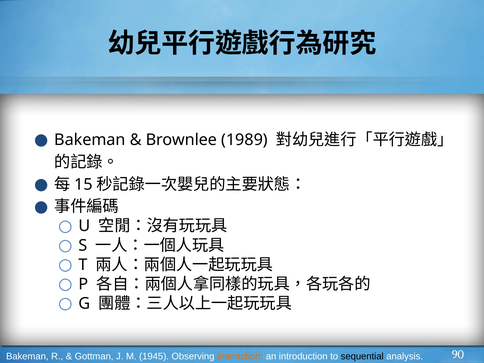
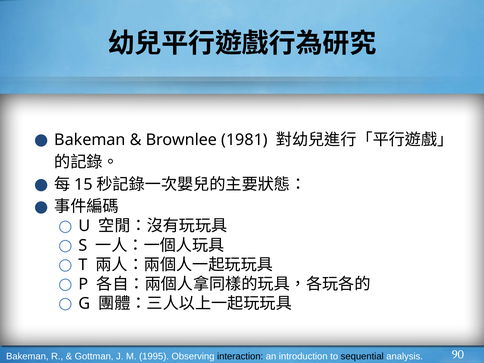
1989: 1989 -> 1981
1945: 1945 -> 1995
interaction colour: orange -> black
